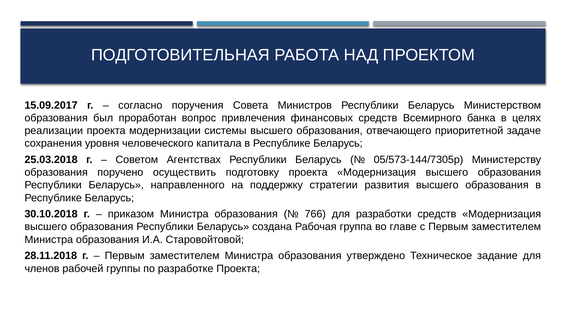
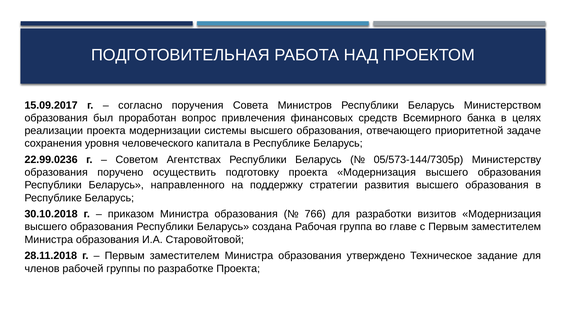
25.03.2018: 25.03.2018 -> 22.99.0236
разработки средств: средств -> визитов
